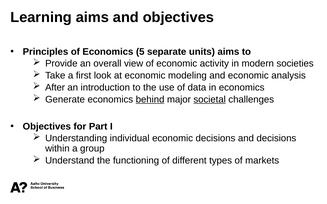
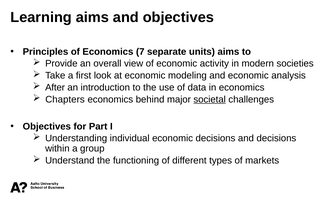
5: 5 -> 7
Generate: Generate -> Chapters
behind underline: present -> none
